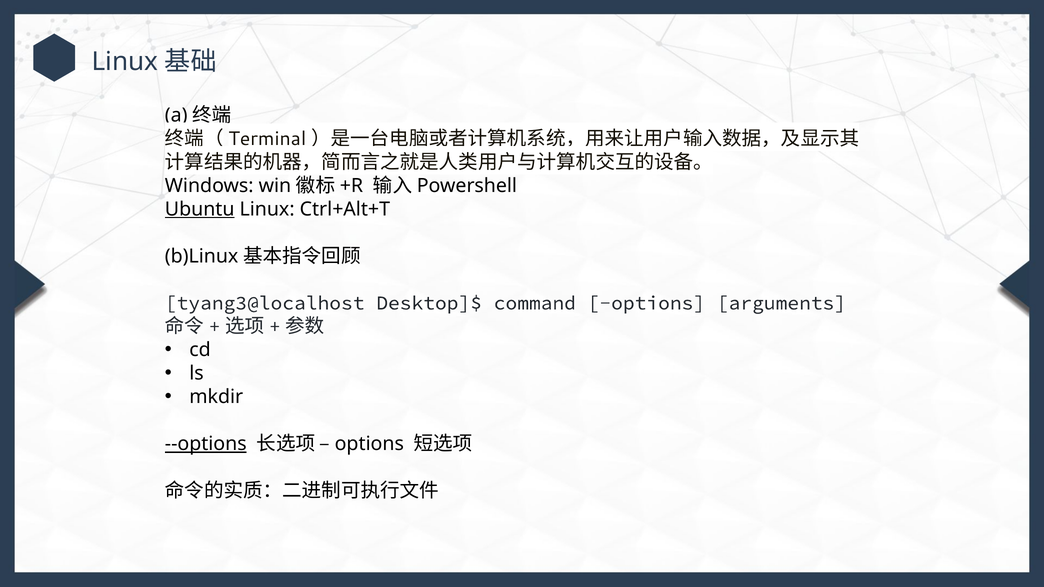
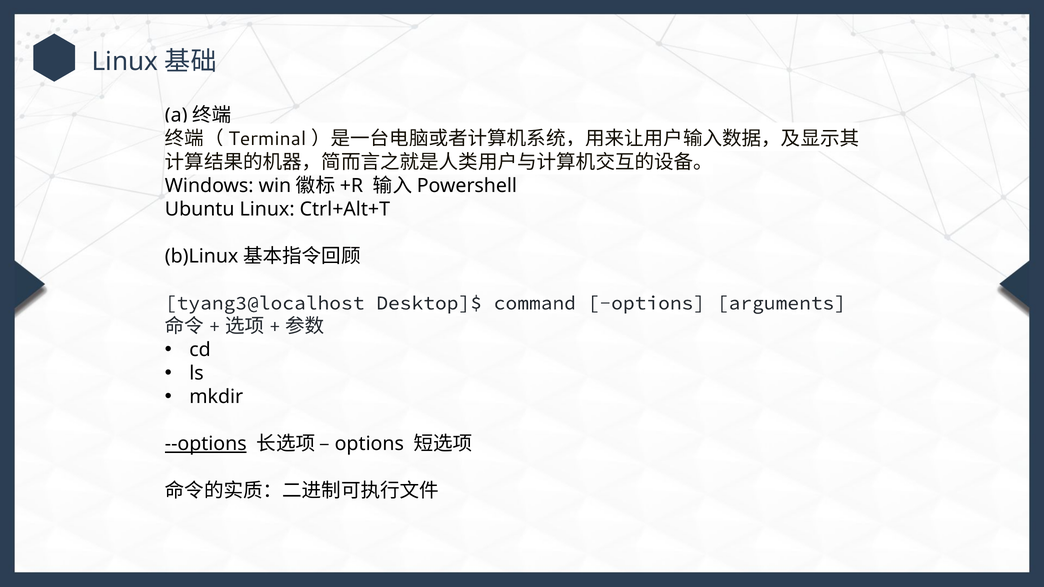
Ubuntu underline: present -> none
